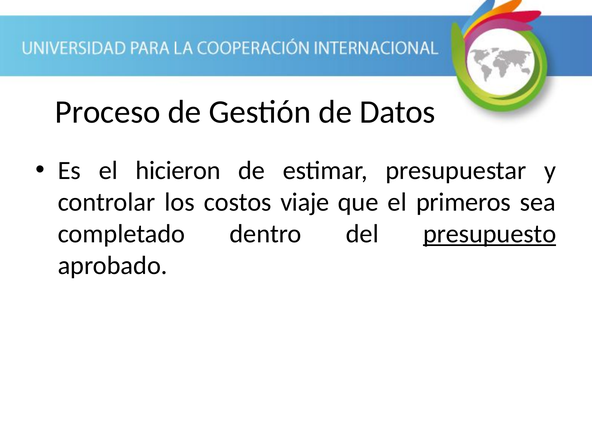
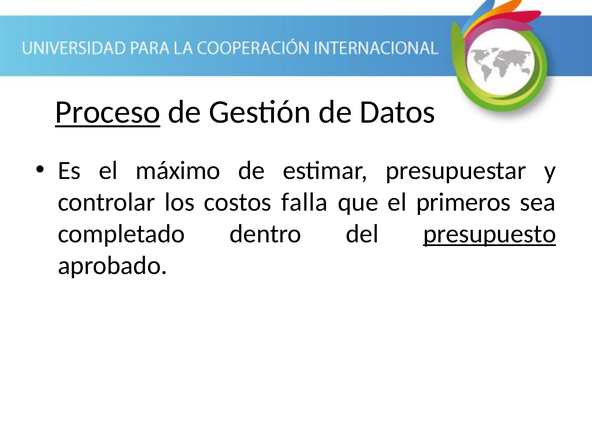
Proceso underline: none -> present
hicieron: hicieron -> máximo
viaje: viaje -> falla
